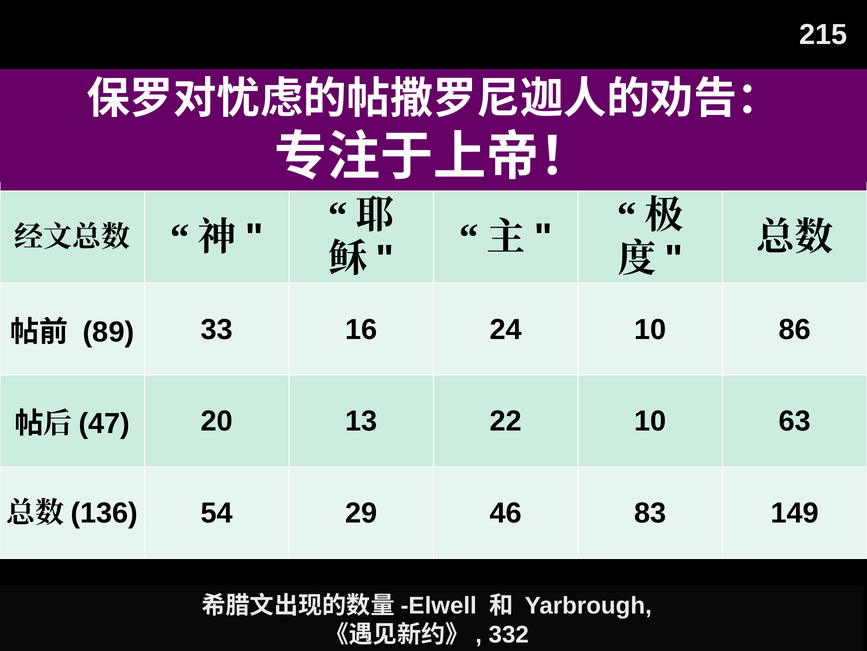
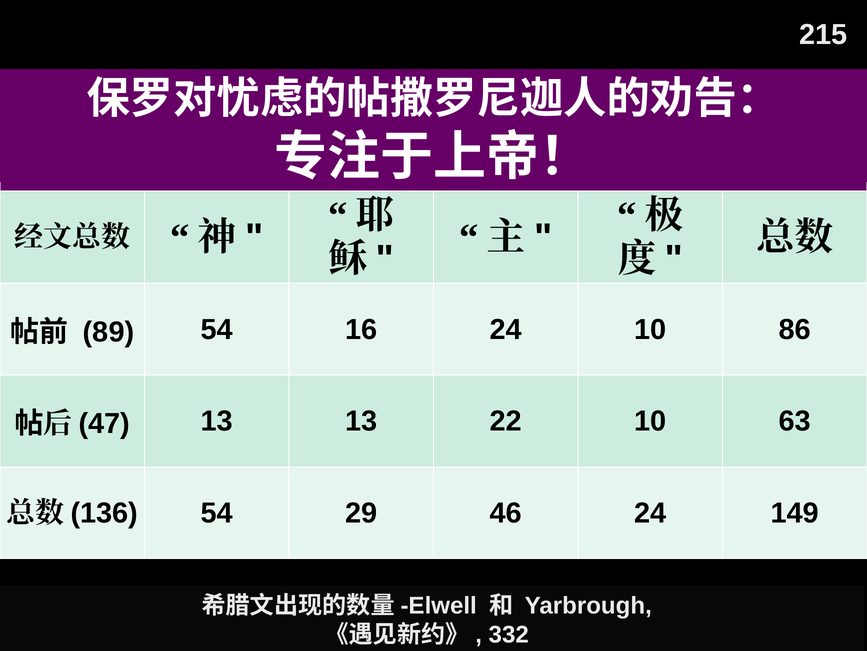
89 33: 33 -> 54
20 at (217, 421): 20 -> 13
46 83: 83 -> 24
